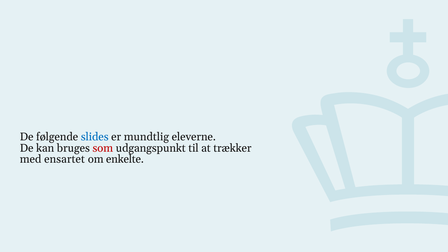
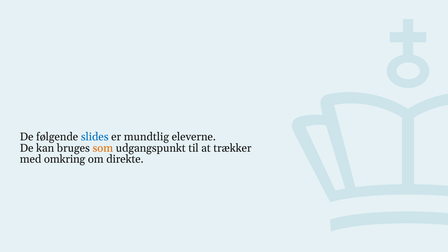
som colour: red -> orange
ensartet: ensartet -> omkring
enkelte: enkelte -> direkte
